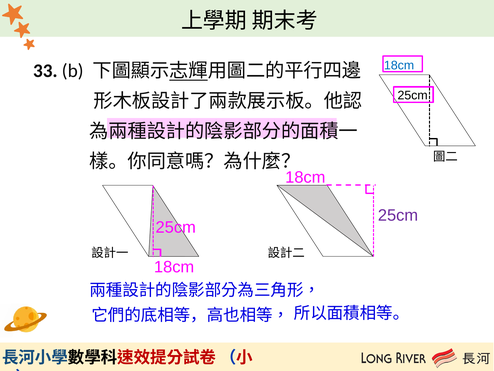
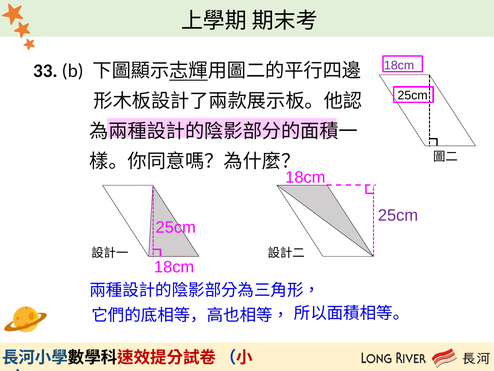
18cm at (399, 65) colour: blue -> purple
